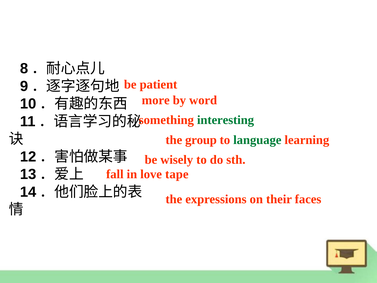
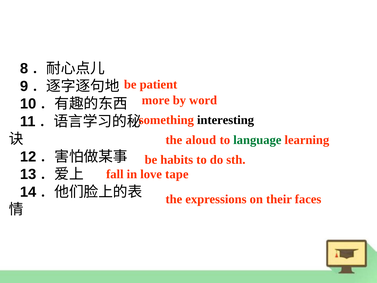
interesting colour: green -> black
group: group -> aloud
wisely: wisely -> habits
